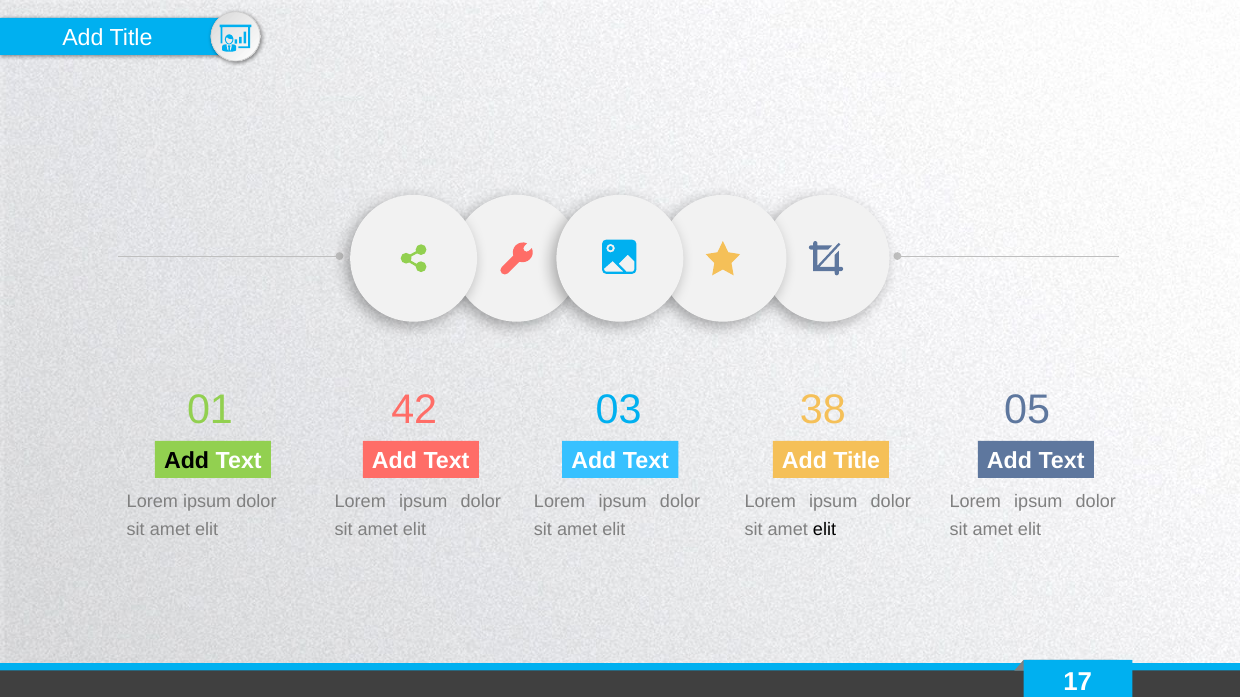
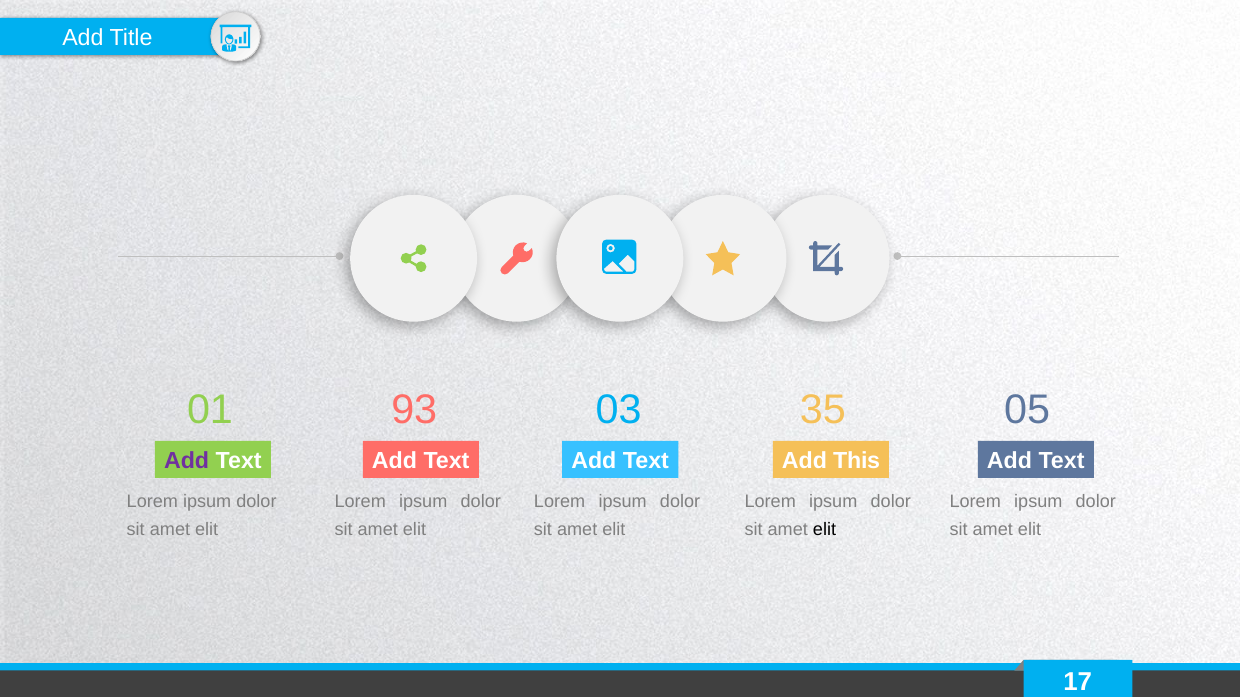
42: 42 -> 93
38: 38 -> 35
Add at (187, 461) colour: black -> purple
Title at (857, 461): Title -> This
